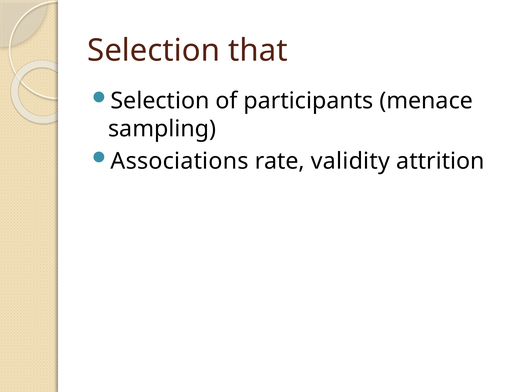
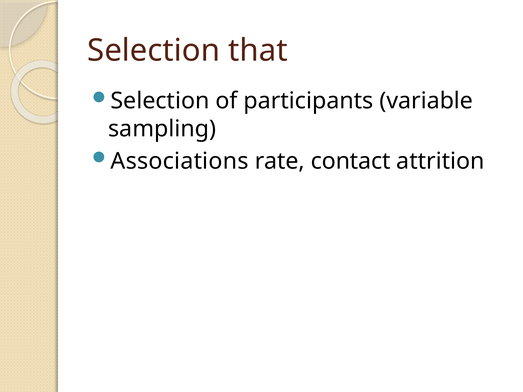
menace: menace -> variable
validity: validity -> contact
